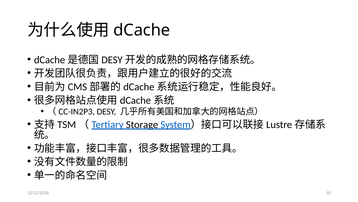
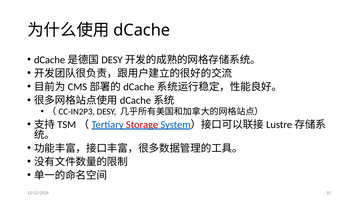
Storage colour: black -> red
